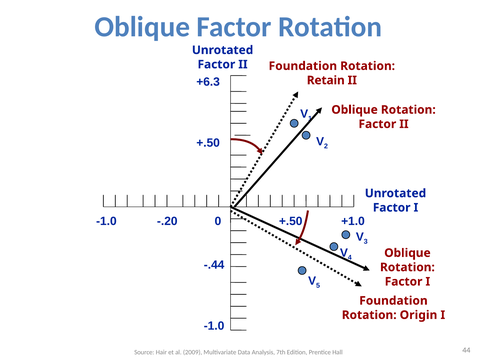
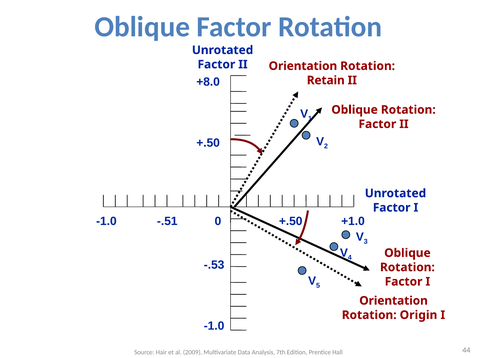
Foundation at (303, 66): Foundation -> Orientation
+6.3: +6.3 -> +8.0
-.20: -.20 -> -.51
-.44: -.44 -> -.53
Foundation at (393, 300): Foundation -> Orientation
